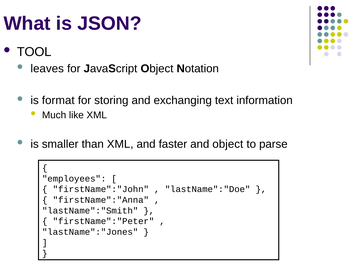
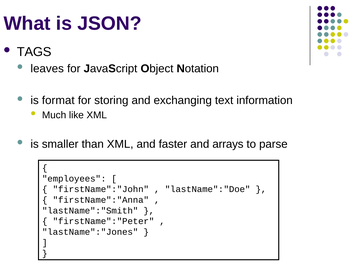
TOOL: TOOL -> TAGS
and object: object -> arrays
